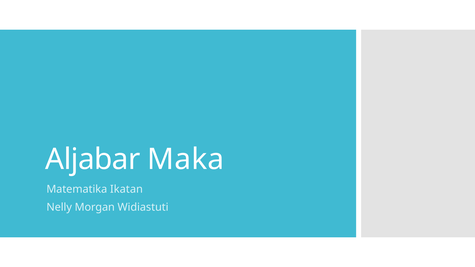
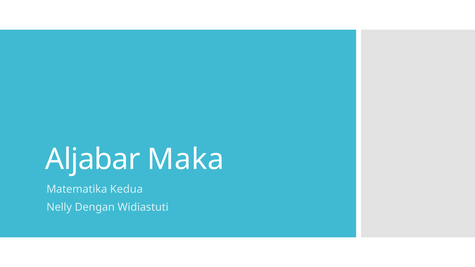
Ikatan: Ikatan -> Kedua
Morgan: Morgan -> Dengan
